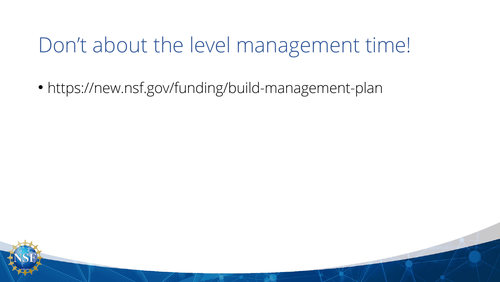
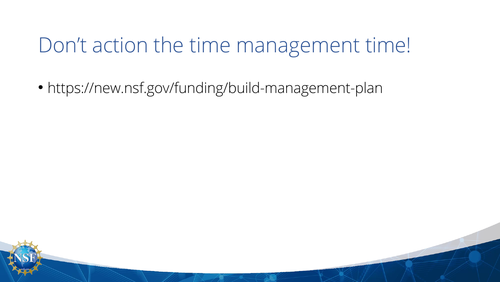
about: about -> action
the level: level -> time
